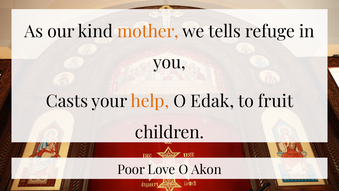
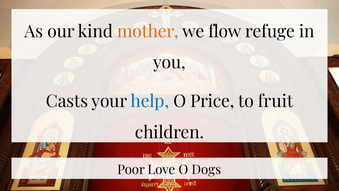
tells: tells -> flow
help colour: orange -> blue
Edak: Edak -> Price
Akon: Akon -> Dogs
